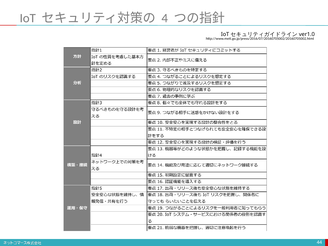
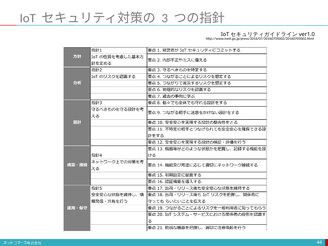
4: 4 -> 3
